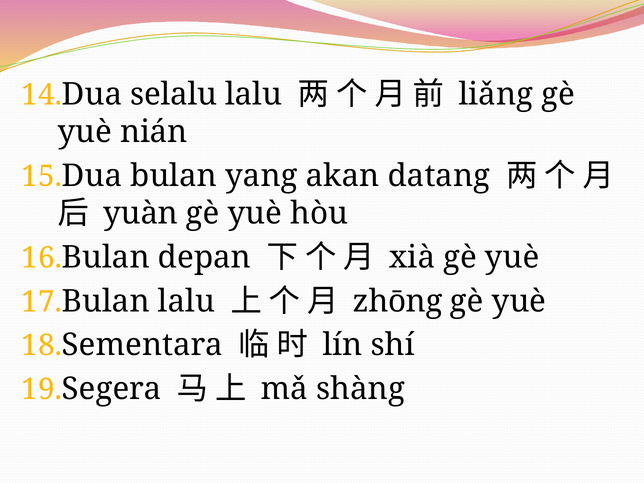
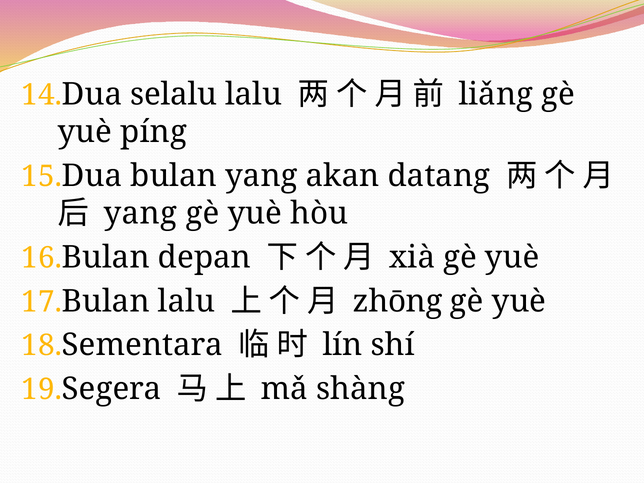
nián: nián -> píng
yuàn at (141, 214): yuàn -> yang
